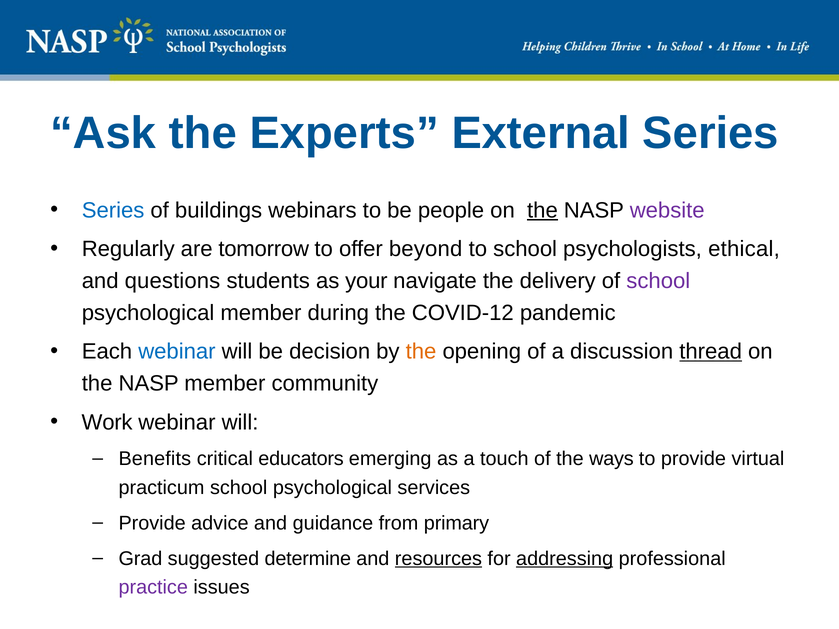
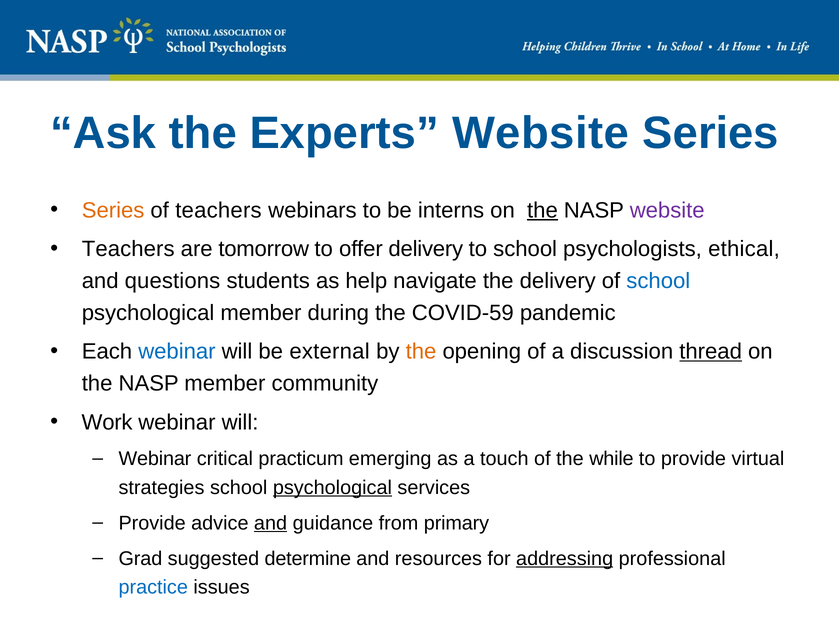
Experts External: External -> Website
Series at (113, 210) colour: blue -> orange
of buildings: buildings -> teachers
people: people -> interns
Regularly at (128, 249): Regularly -> Teachers
offer beyond: beyond -> delivery
your: your -> help
school at (658, 281) colour: purple -> blue
COVID-12: COVID-12 -> COVID-59
decision: decision -> external
Benefits at (155, 459): Benefits -> Webinar
educators: educators -> practicum
ways: ways -> while
practicum: practicum -> strategies
psychological at (332, 488) underline: none -> present
and at (271, 523) underline: none -> present
resources underline: present -> none
practice colour: purple -> blue
